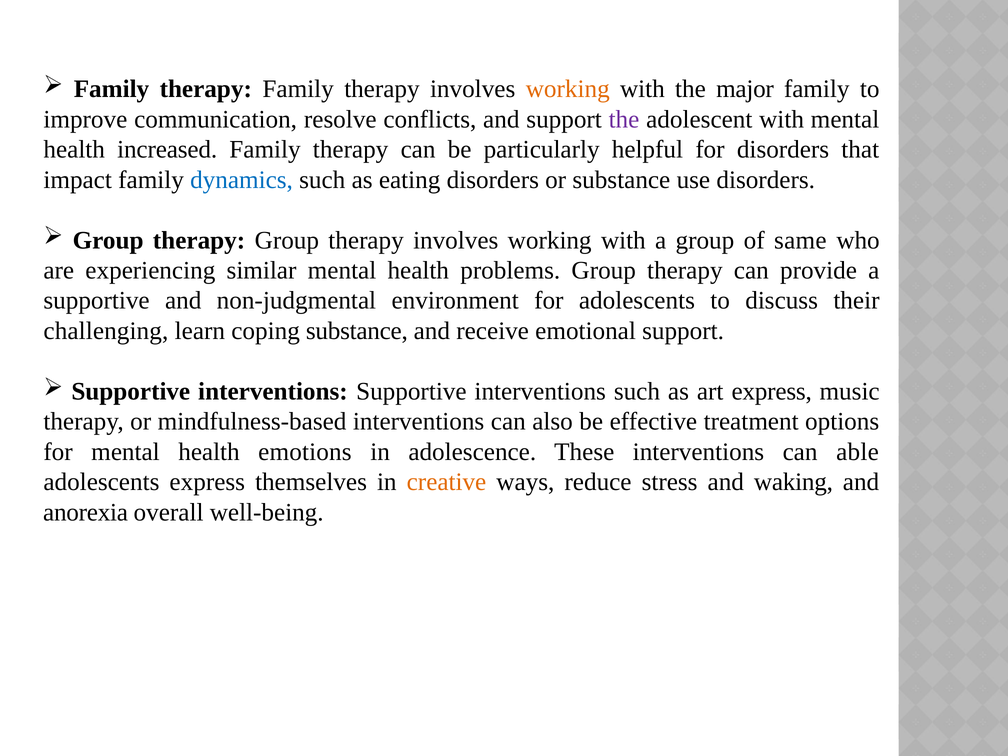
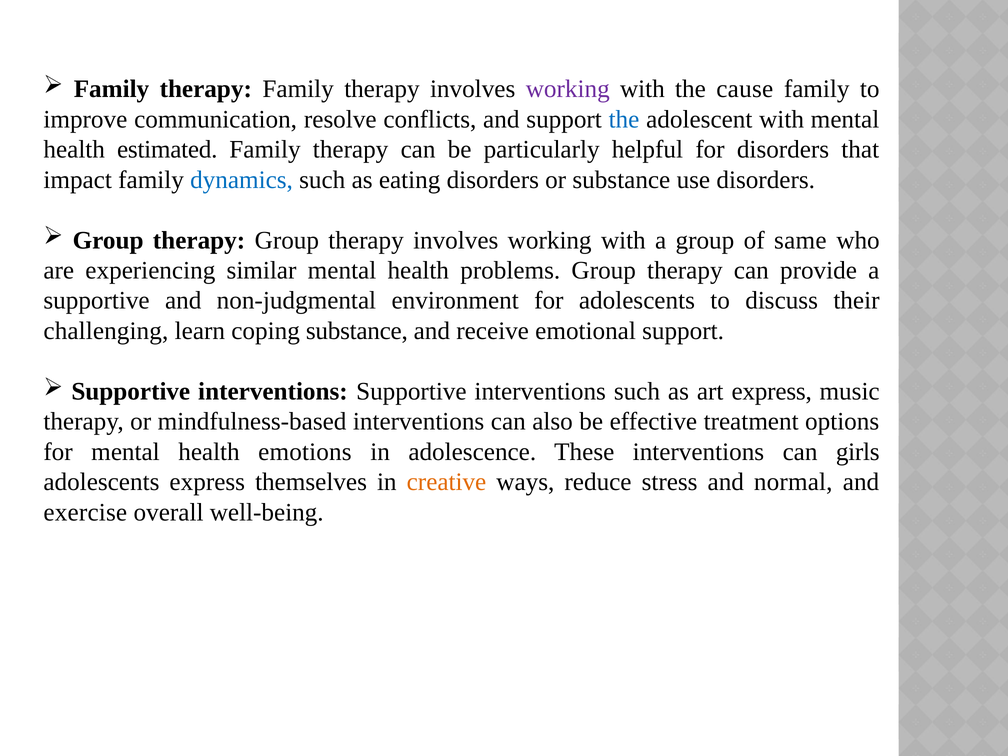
working at (568, 89) colour: orange -> purple
major: major -> cause
the at (624, 119) colour: purple -> blue
increased: increased -> estimated
able: able -> girls
waking: waking -> normal
anorexia: anorexia -> exercise
